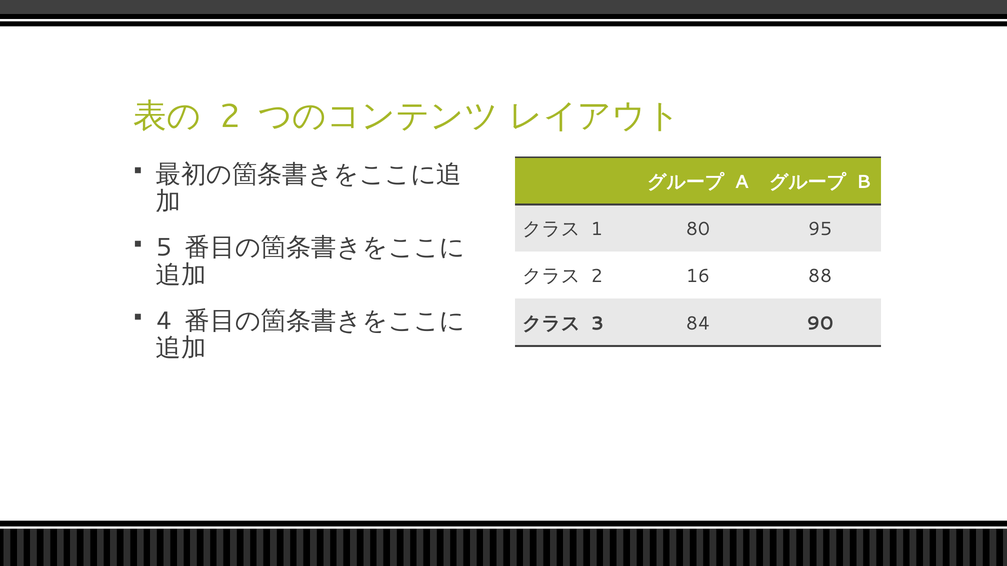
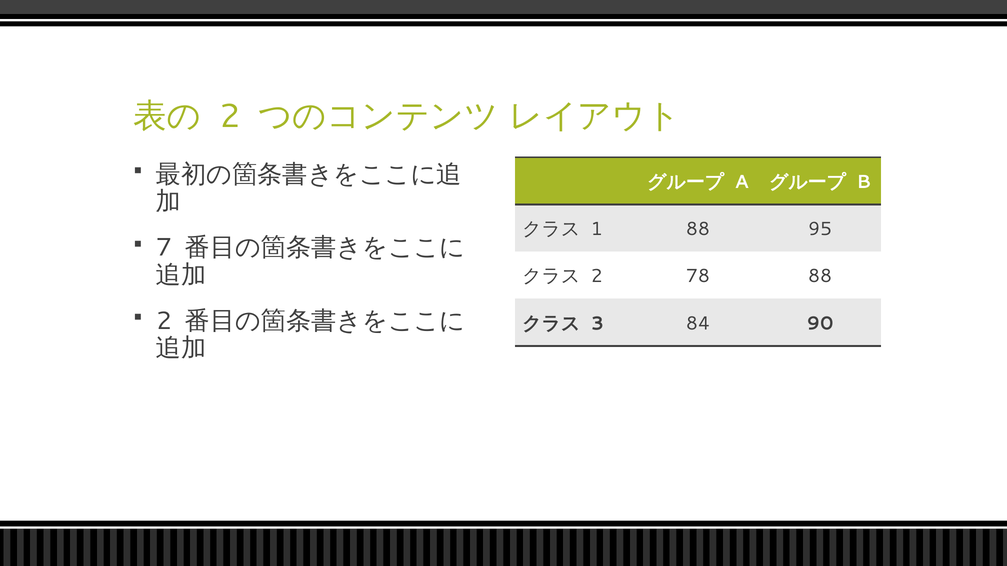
1 80: 80 -> 88
5: 5 -> 7
16: 16 -> 78
4 at (164, 321): 4 -> 2
